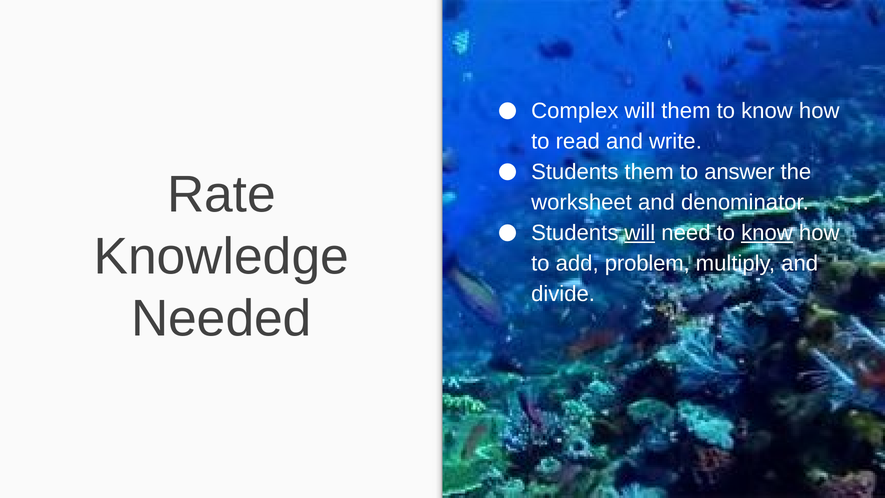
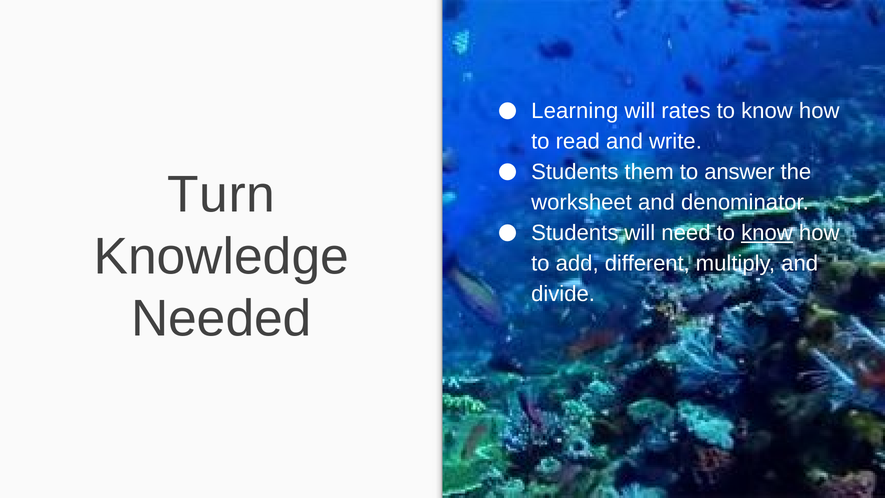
Complex: Complex -> Learning
will them: them -> rates
Rate: Rate -> Turn
will at (640, 233) underline: present -> none
problem: problem -> different
